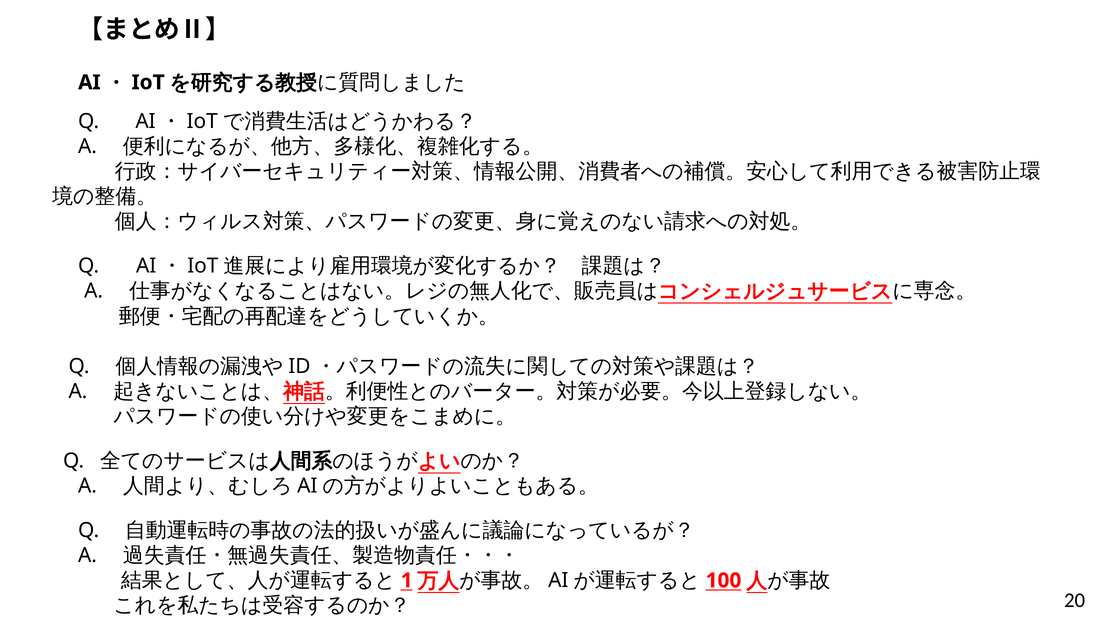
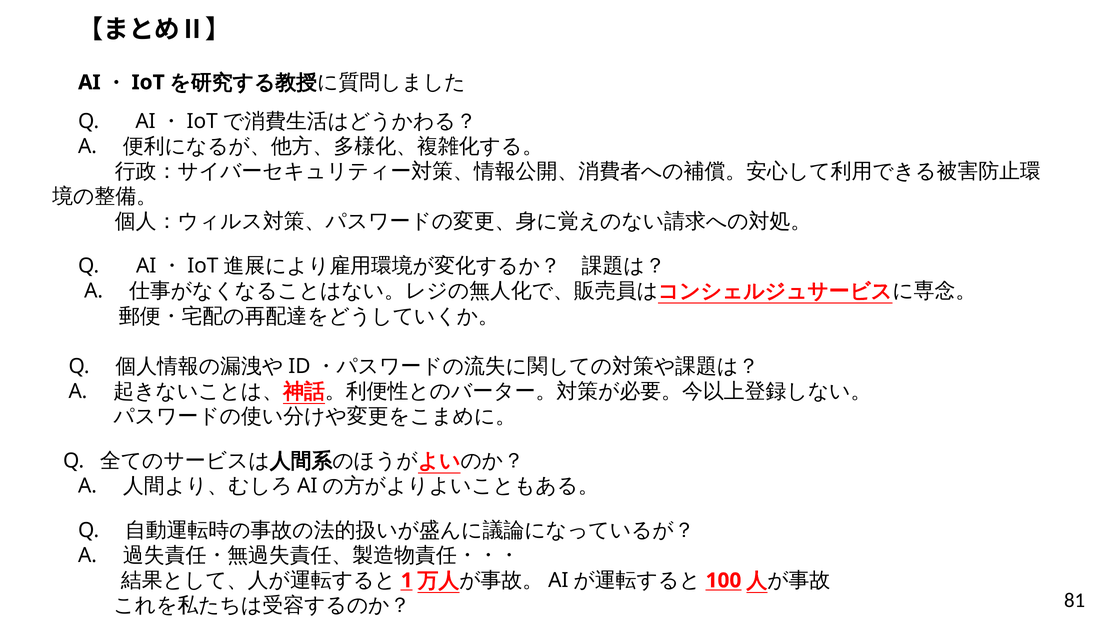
20: 20 -> 81
